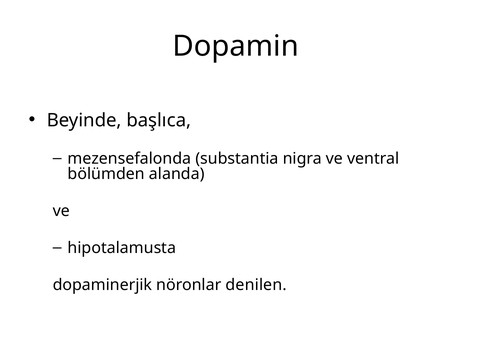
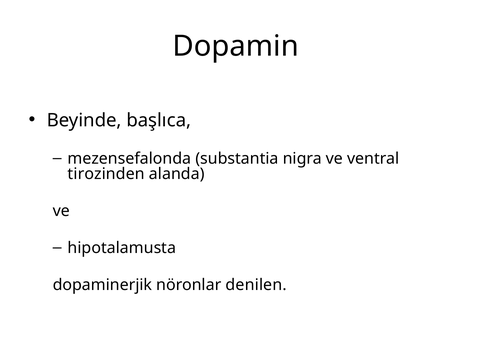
bölümden: bölümden -> tirozinden
